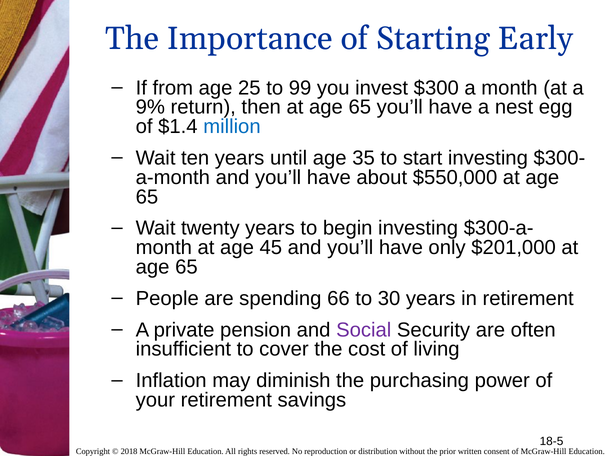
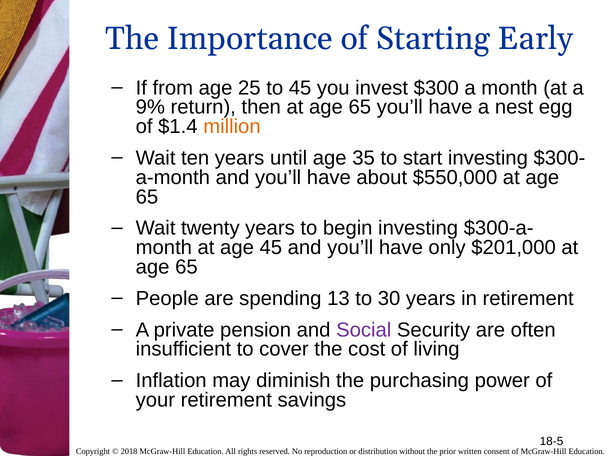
to 99: 99 -> 45
million colour: blue -> orange
66: 66 -> 13
